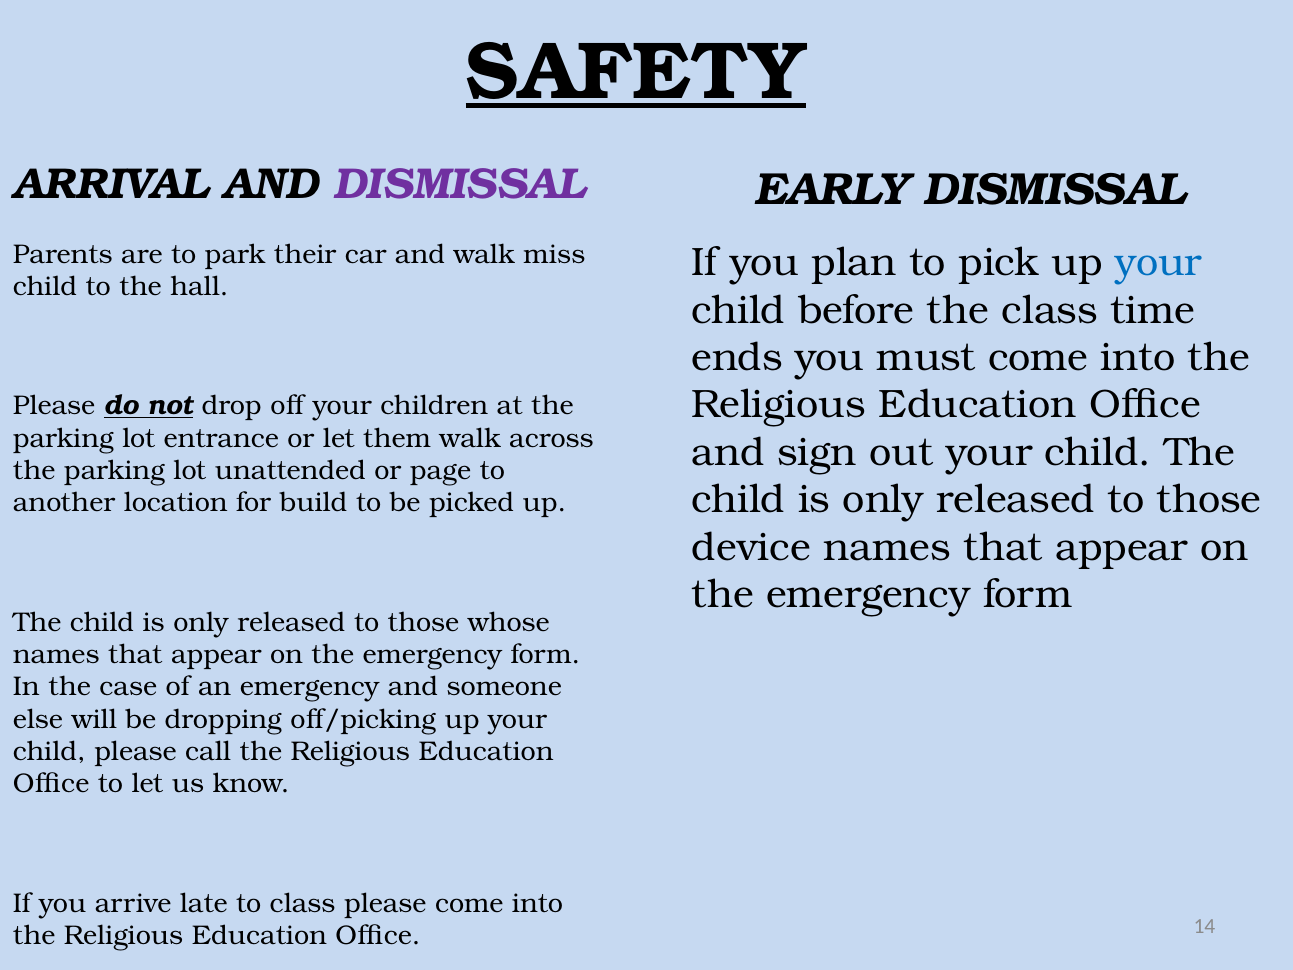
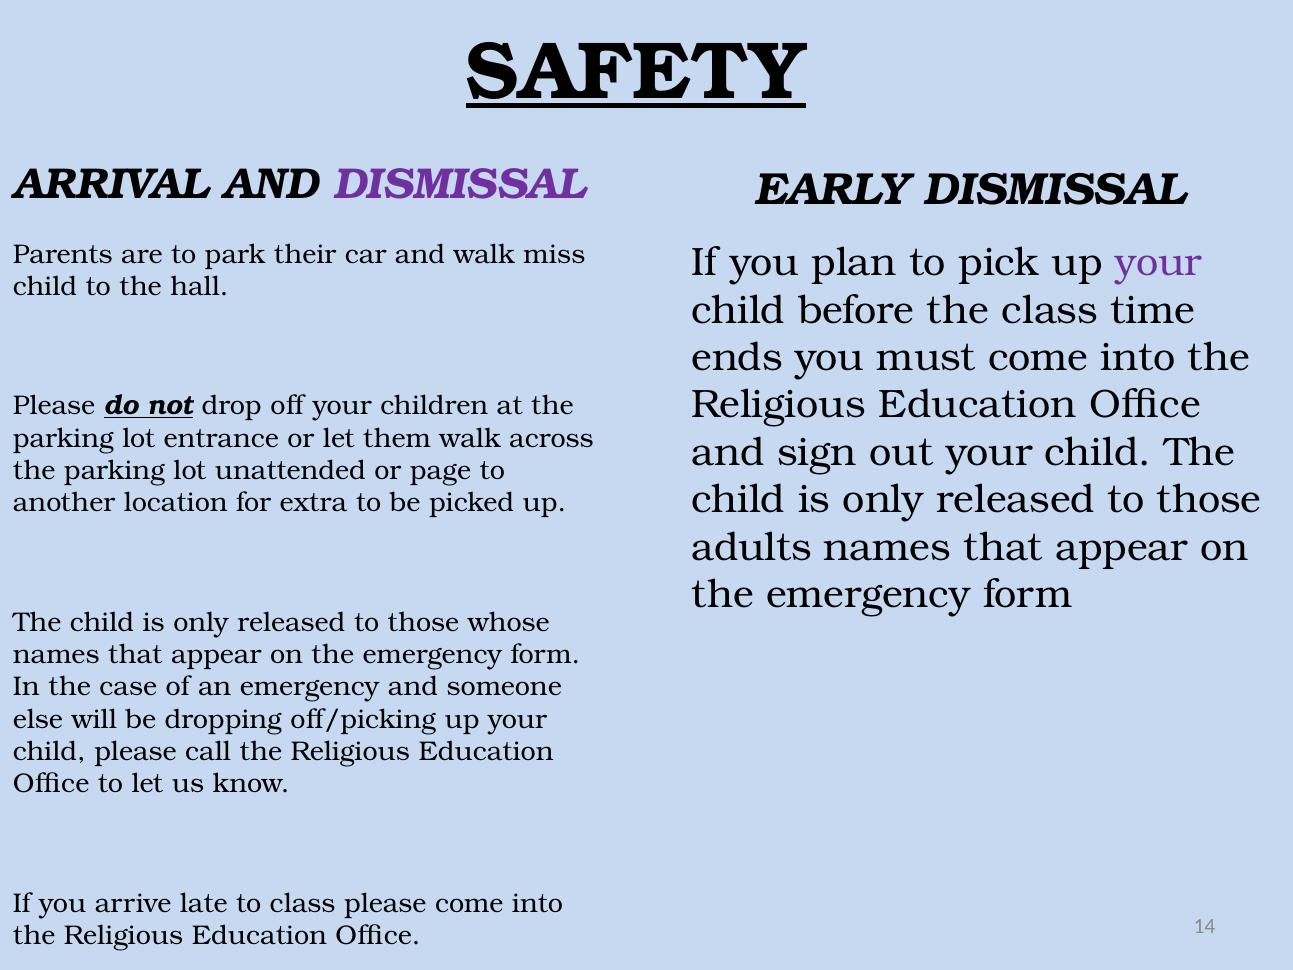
your at (1159, 263) colour: blue -> purple
build: build -> extra
device: device -> adults
